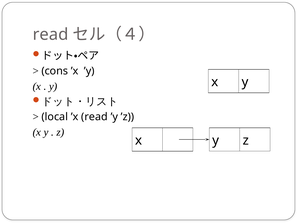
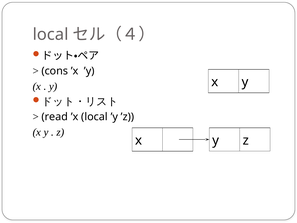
read at (51, 34): read -> local
local: local -> read
’x read: read -> local
